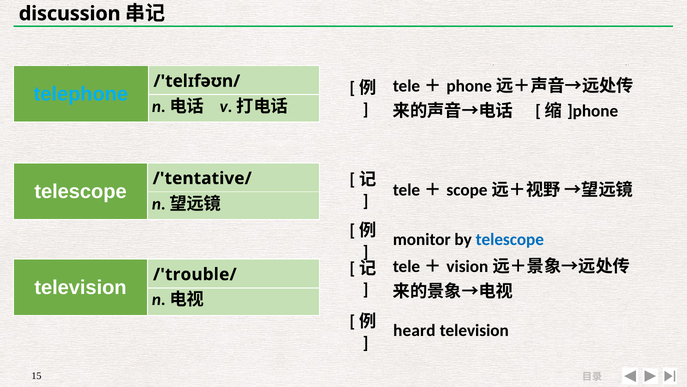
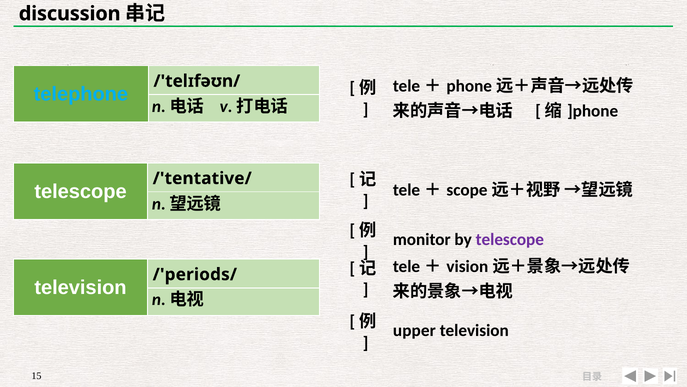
telescope at (510, 239) colour: blue -> purple
/'trouble/: /'trouble/ -> /'periods/
heard: heard -> upper
